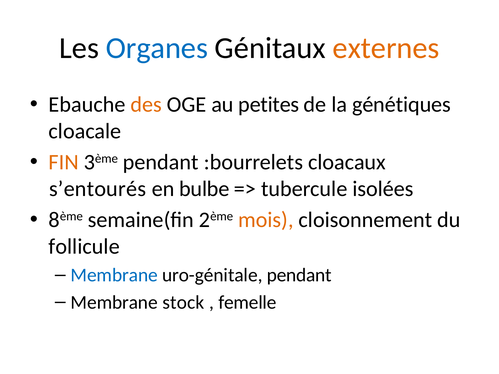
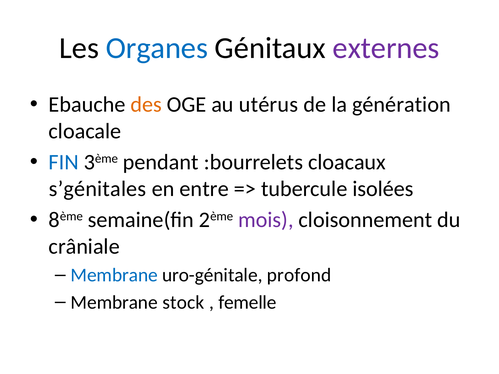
externes colour: orange -> purple
petites: petites -> utérus
génétiques: génétiques -> génération
FIN colour: orange -> blue
s’entourés: s’entourés -> s’génitales
bulbe: bulbe -> entre
mois colour: orange -> purple
follicule: follicule -> crâniale
uro-génitale pendant: pendant -> profond
